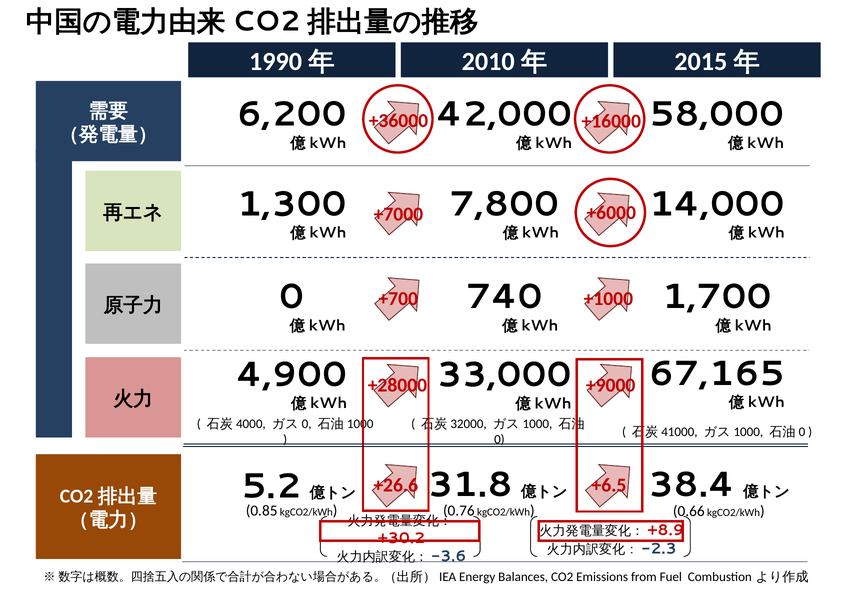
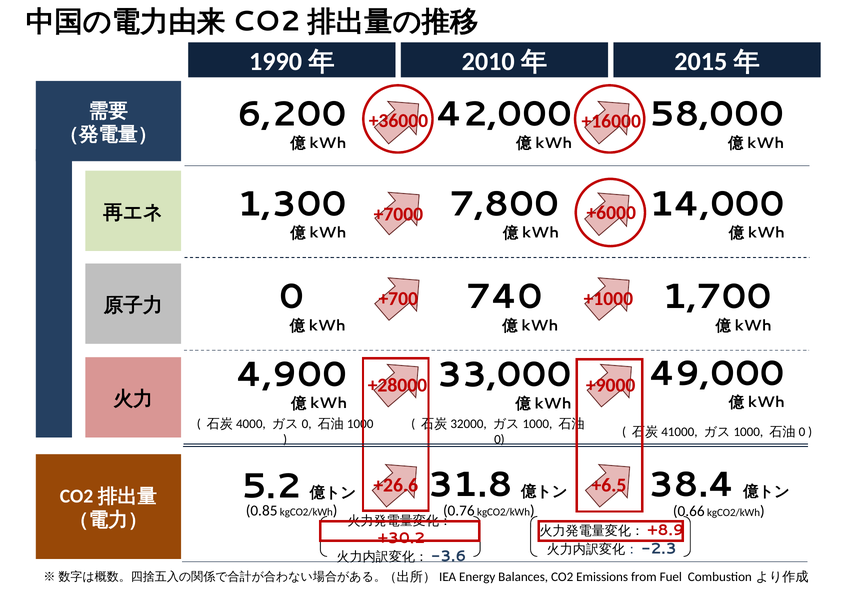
67,165: 67,165 -> 49,000
